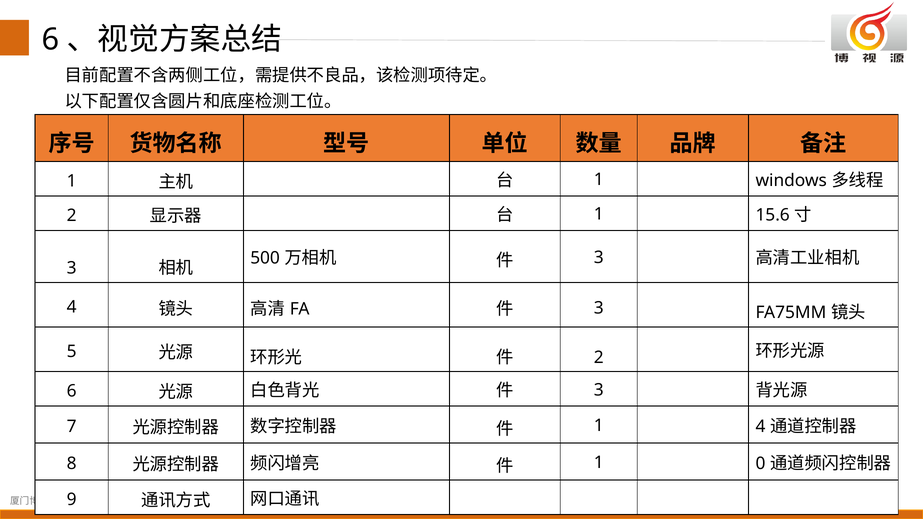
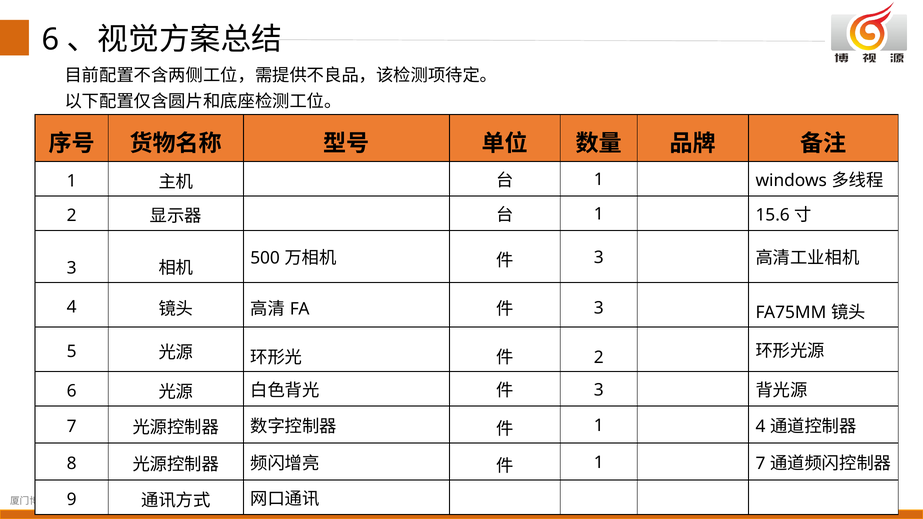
1 0: 0 -> 7
